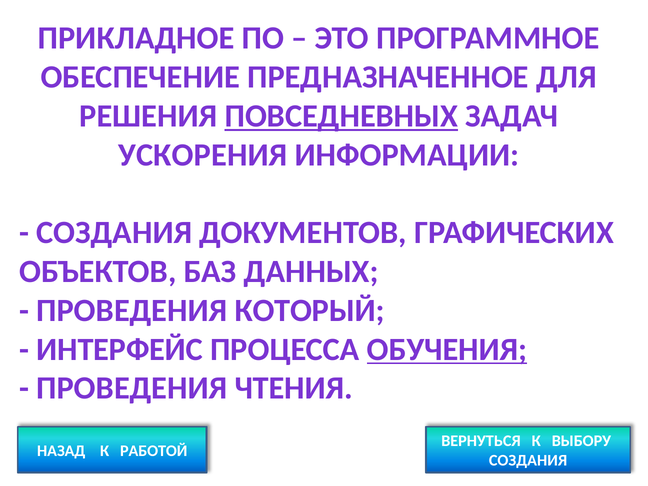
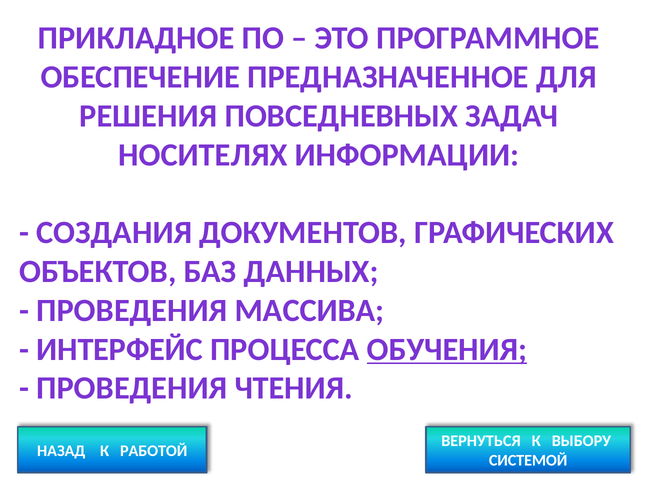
ПОВСЕДНЕВНЫХ underline: present -> none
УСКОРЕНИЯ: УСКОРЕНИЯ -> НОСИТЕЛЯХ
КОТОРЫЙ: КОТОРЫЙ -> МАССИВА
СОЗДАНИЯ at (528, 460): СОЗДАНИЯ -> СИСТЕМОЙ
